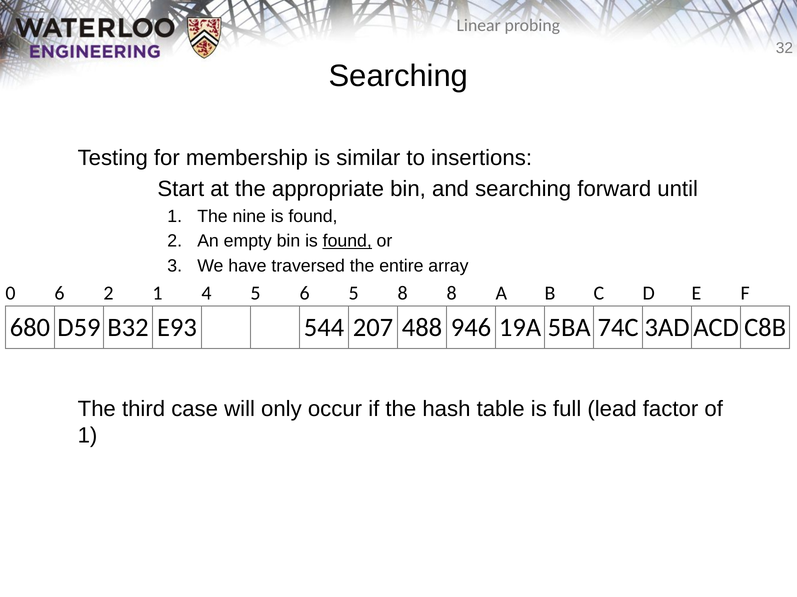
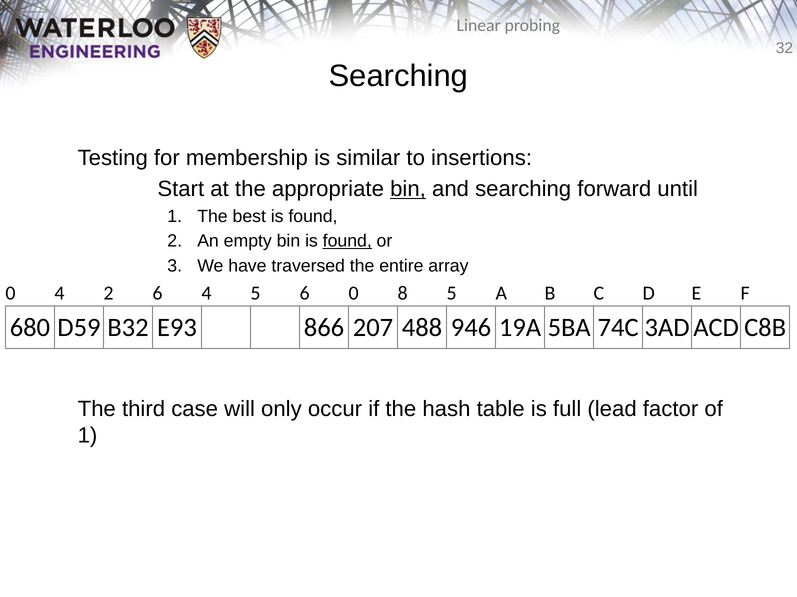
bin at (408, 189) underline: none -> present
nine: nine -> best
0 6: 6 -> 4
2 1: 1 -> 6
6 5: 5 -> 0
8 8: 8 -> 5
544: 544 -> 866
